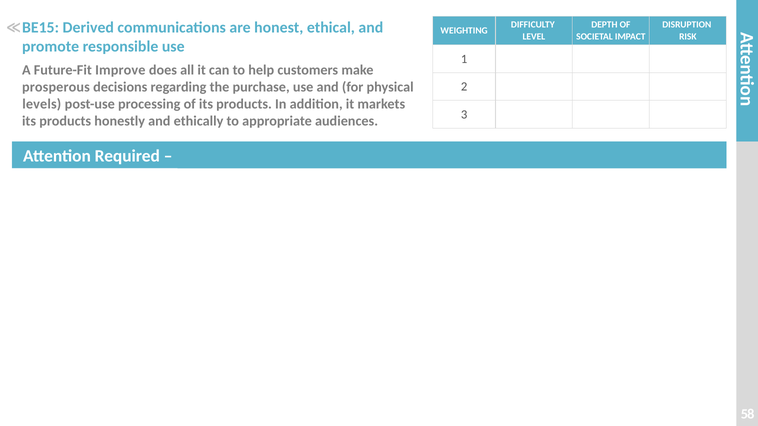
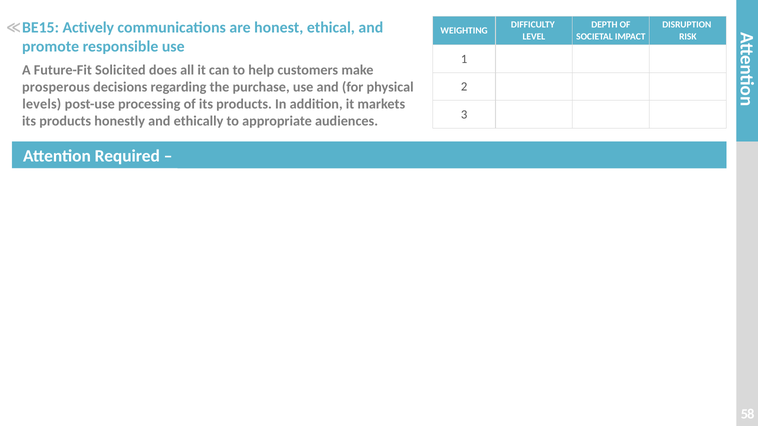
Derived: Derived -> Actively
Improve: Improve -> Solicited
